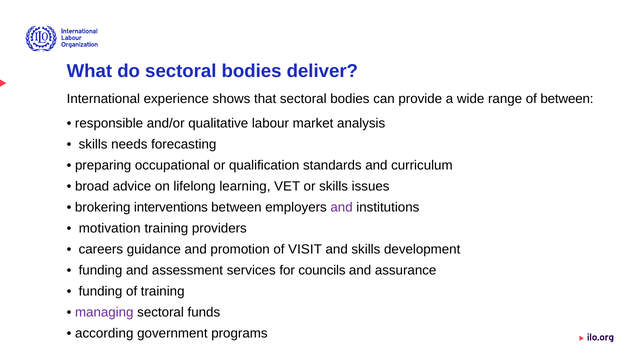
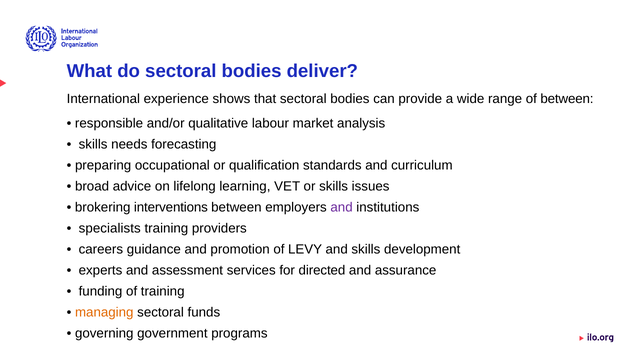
motivation: motivation -> specialists
VISIT: VISIT -> LEVY
funding at (100, 271): funding -> experts
councils: councils -> directed
managing colour: purple -> orange
according: according -> governing
